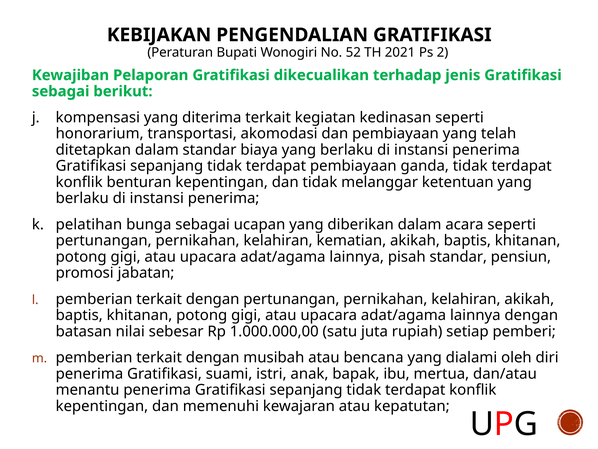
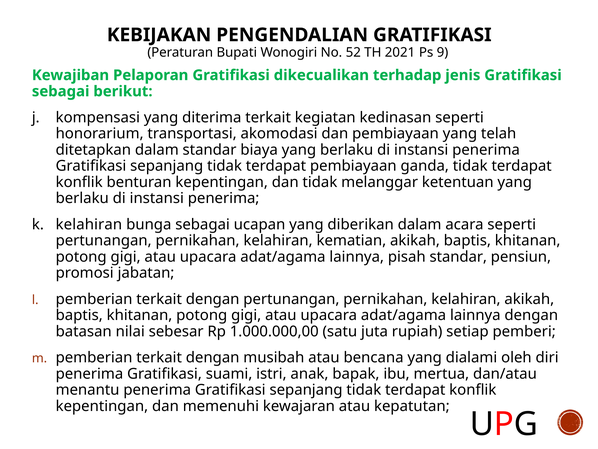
2: 2 -> 9
k pelatihan: pelatihan -> kelahiran
